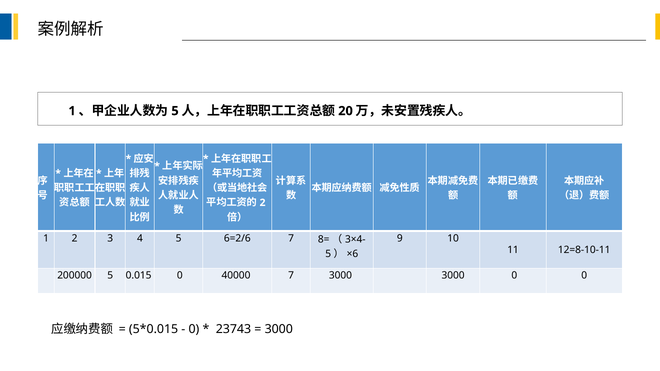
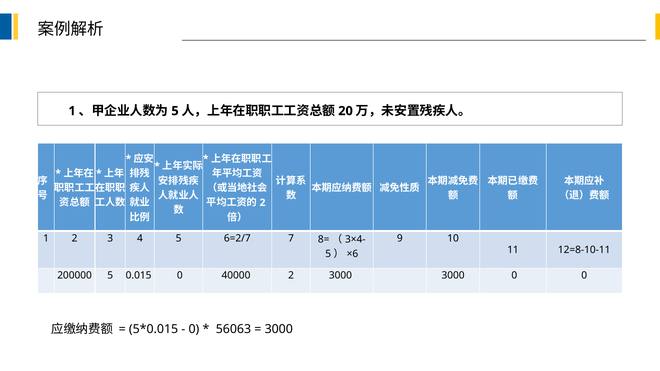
6=2/6: 6=2/6 -> 6=2/7
40000 7: 7 -> 2
23743: 23743 -> 56063
